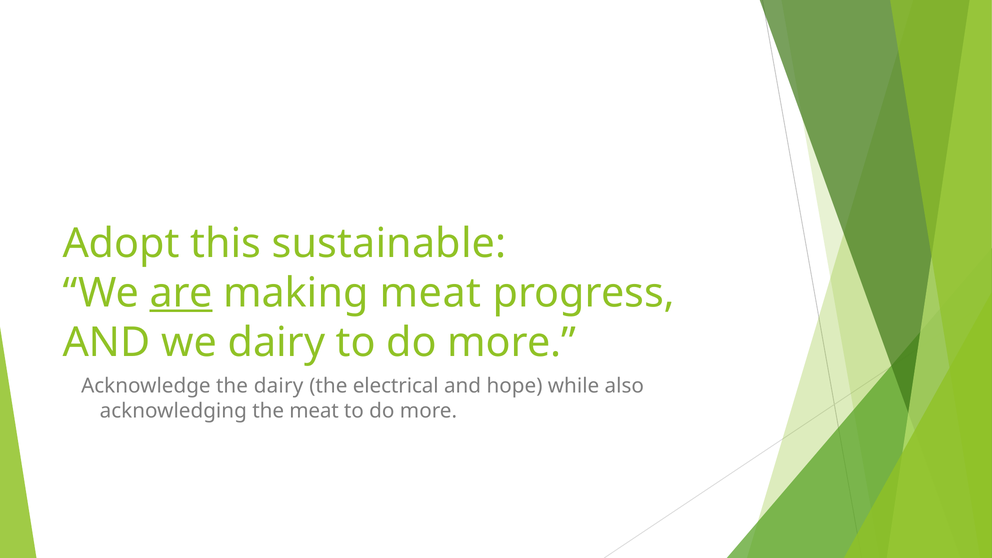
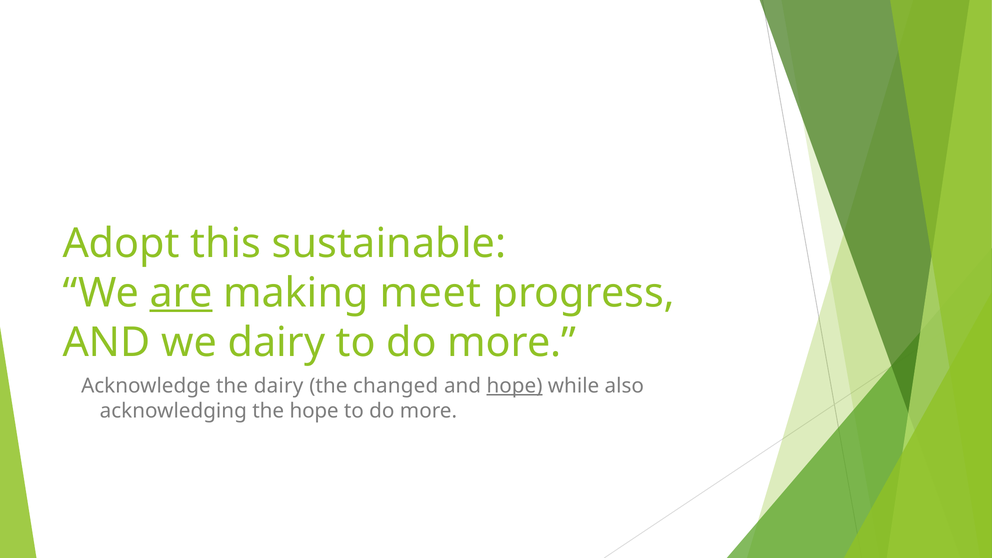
making meat: meat -> meet
electrical: electrical -> changed
hope at (515, 386) underline: none -> present
the meat: meat -> hope
